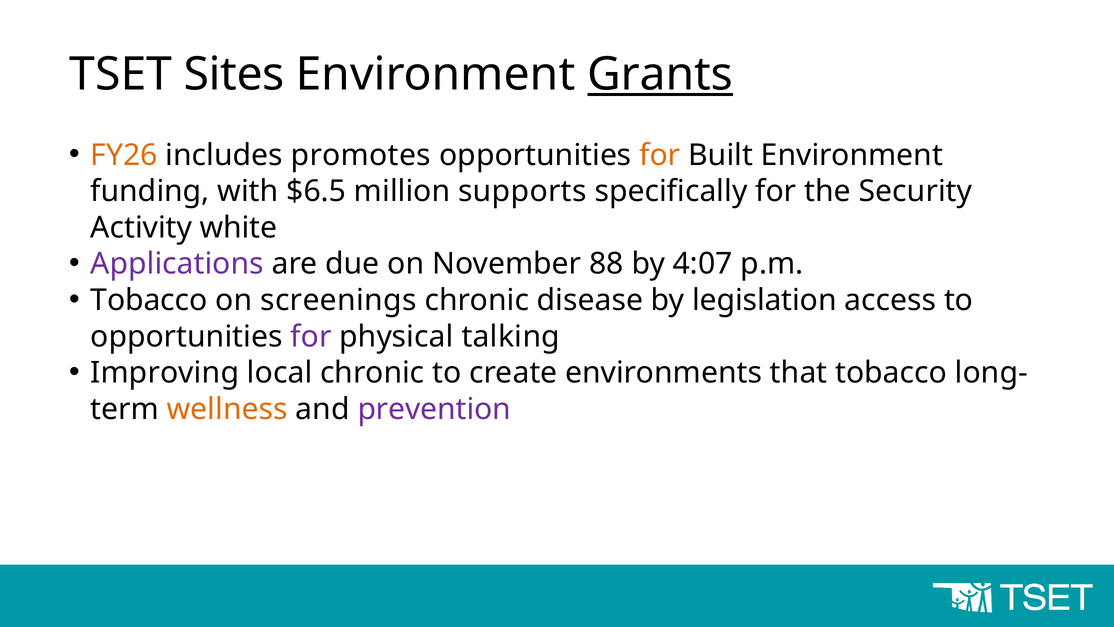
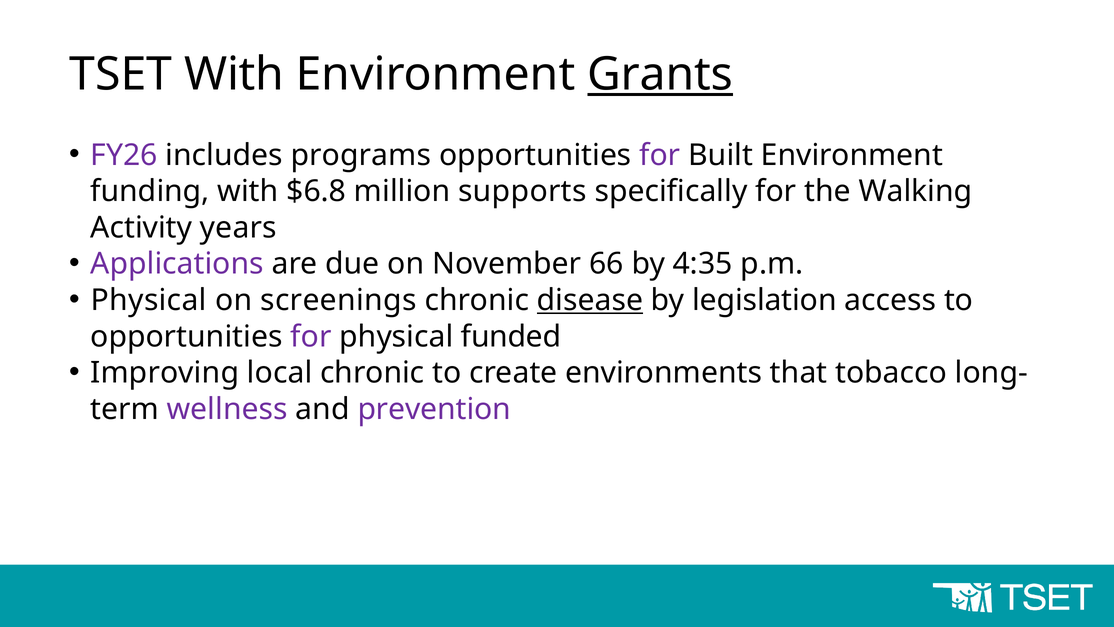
TSET Sites: Sites -> With
FY26 colour: orange -> purple
promotes: promotes -> programs
for at (660, 155) colour: orange -> purple
$6.5: $6.5 -> $6.8
Security: Security -> Walking
white: white -> years
88: 88 -> 66
4:07: 4:07 -> 4:35
Tobacco at (149, 300): Tobacco -> Physical
disease underline: none -> present
talking: talking -> funded
wellness colour: orange -> purple
